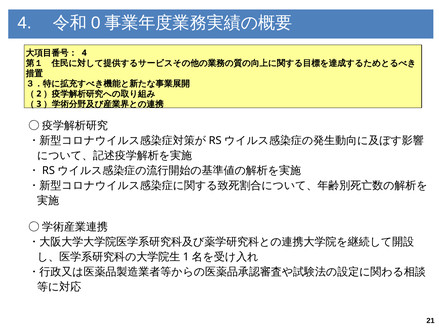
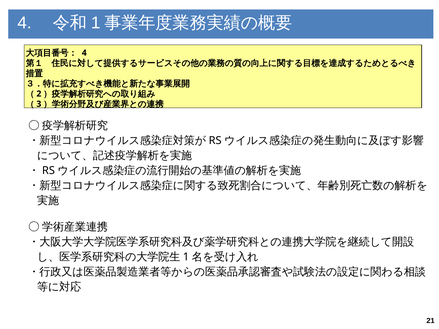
0: 0 -> 1
